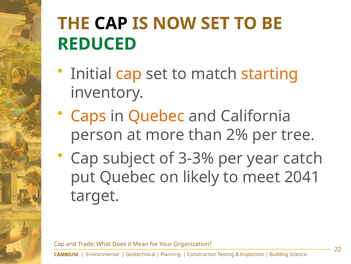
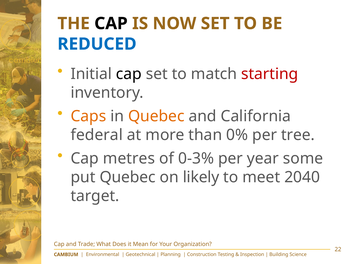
REDUCED colour: green -> blue
cap at (129, 74) colour: orange -> black
starting colour: orange -> red
person: person -> federal
2%: 2% -> 0%
subject: subject -> metres
3-3%: 3-3% -> 0-3%
catch: catch -> some
2041: 2041 -> 2040
